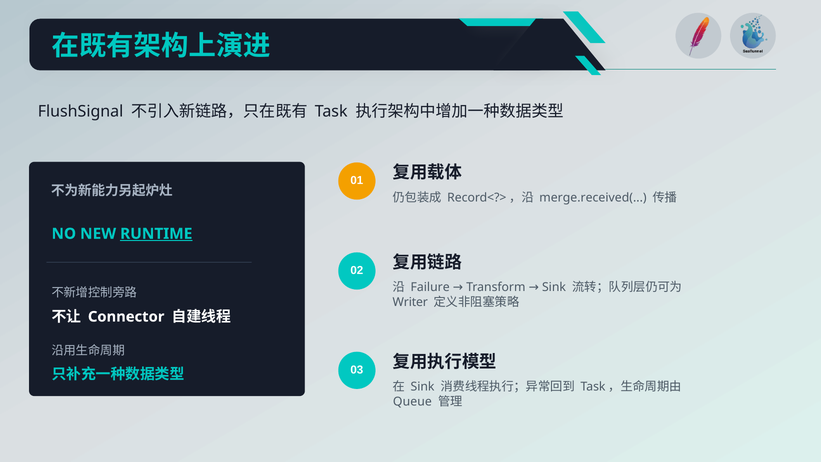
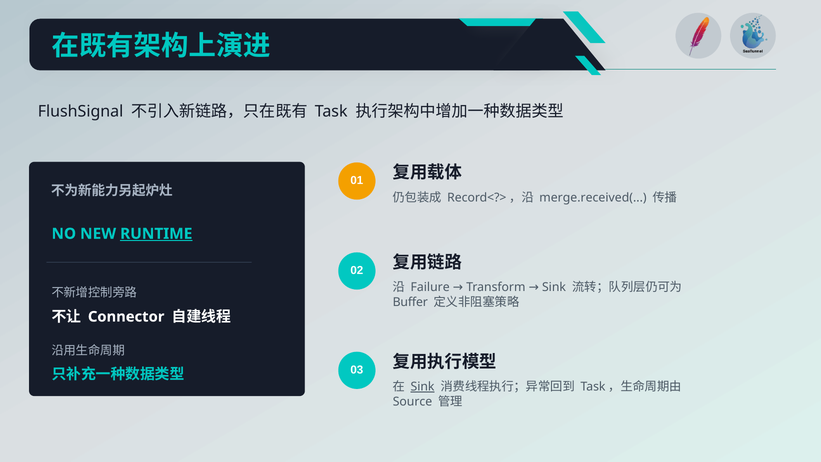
Writer: Writer -> Buffer
Sink at (423, 387) underline: none -> present
Queue: Queue -> Source
